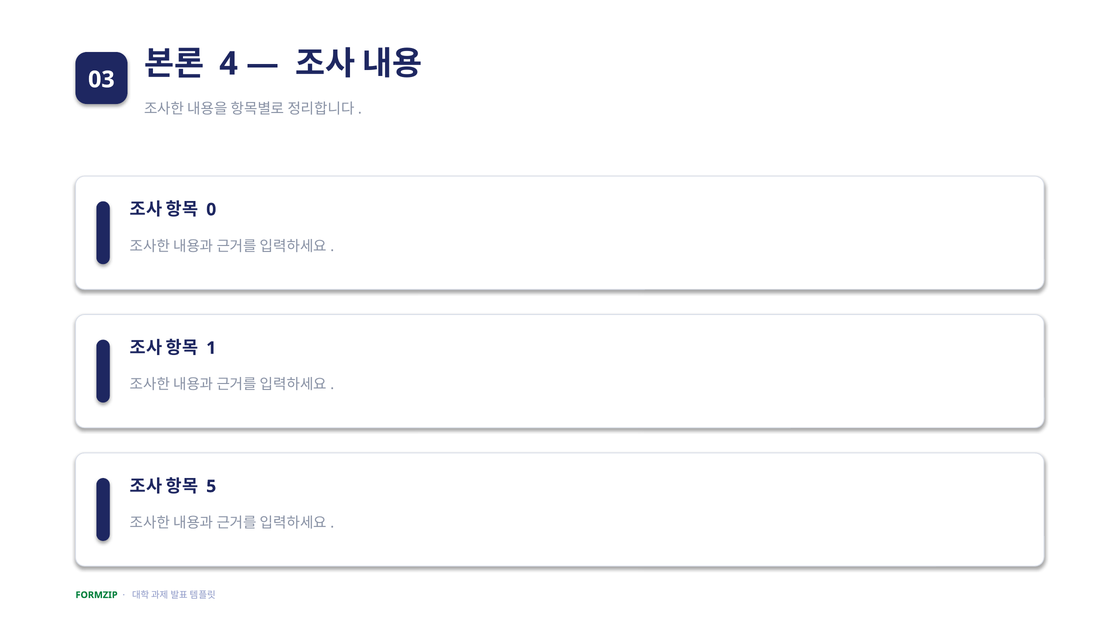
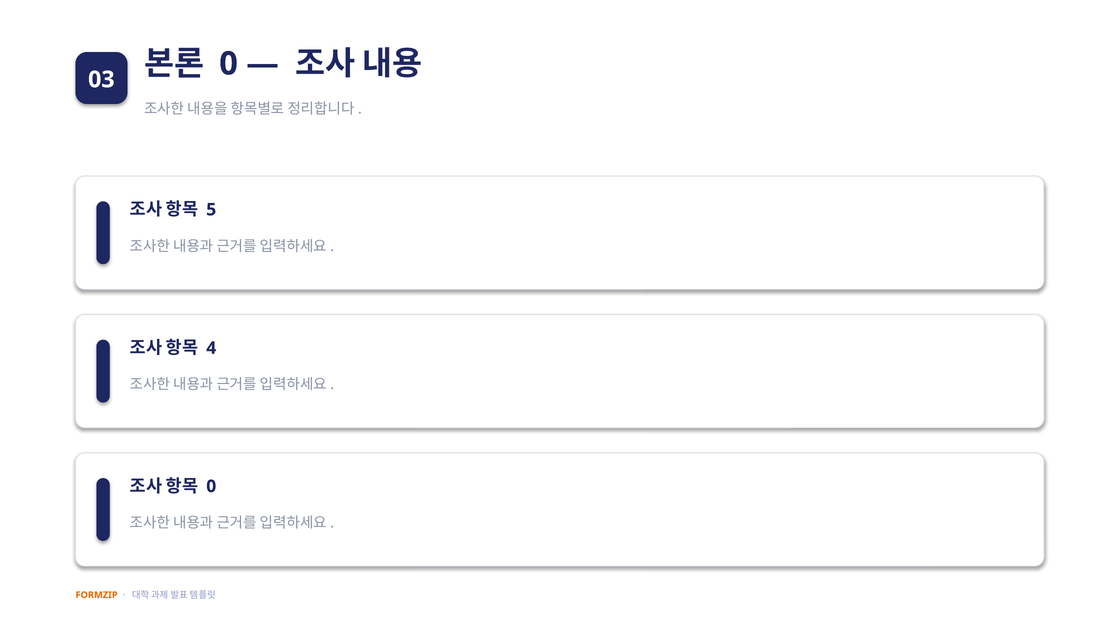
4 at (229, 64): 4 -> 0
0: 0 -> 5
1: 1 -> 4
5 at (211, 486): 5 -> 0
FORMZIP colour: green -> orange
